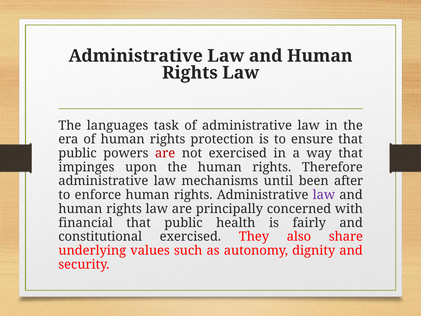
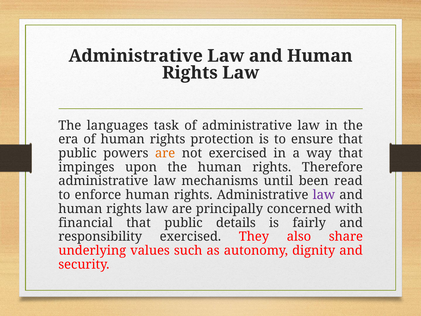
are at (165, 153) colour: red -> orange
after: after -> read
health: health -> details
constitutional: constitutional -> responsibility
